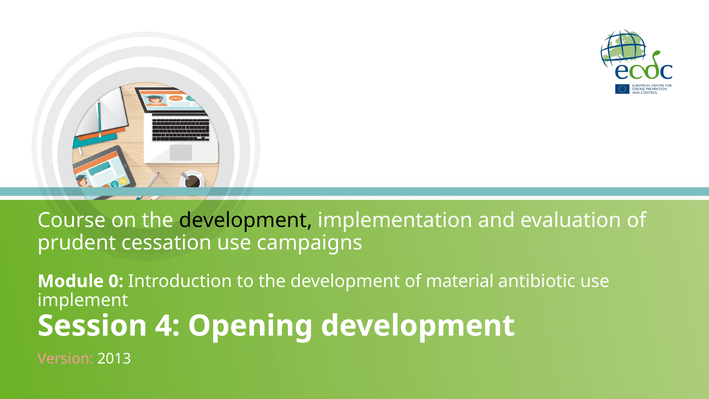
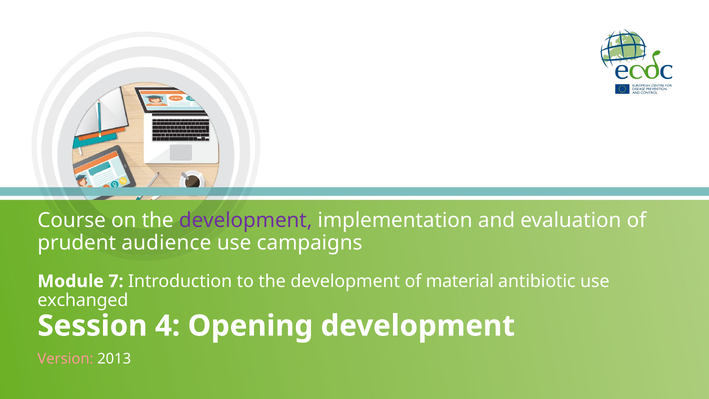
development at (246, 220) colour: black -> purple
cessation: cessation -> audience
0: 0 -> 7
implement: implement -> exchanged
